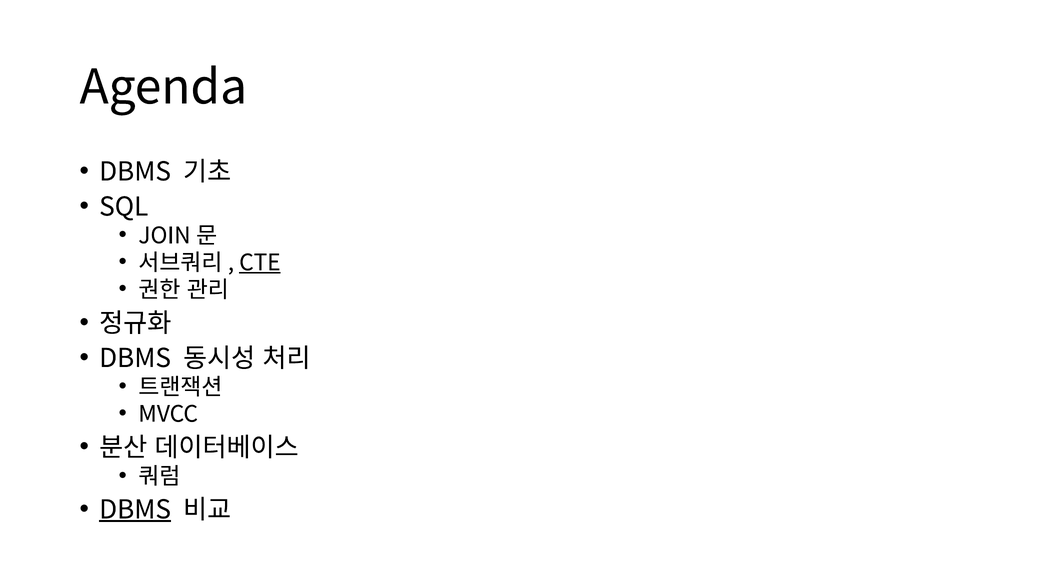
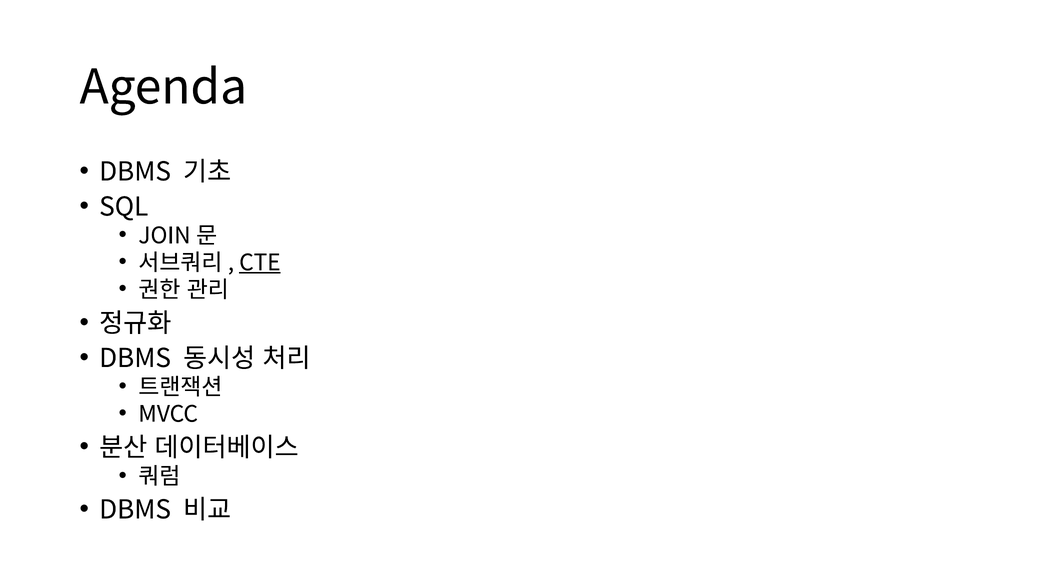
DBMS at (135, 510) underline: present -> none
